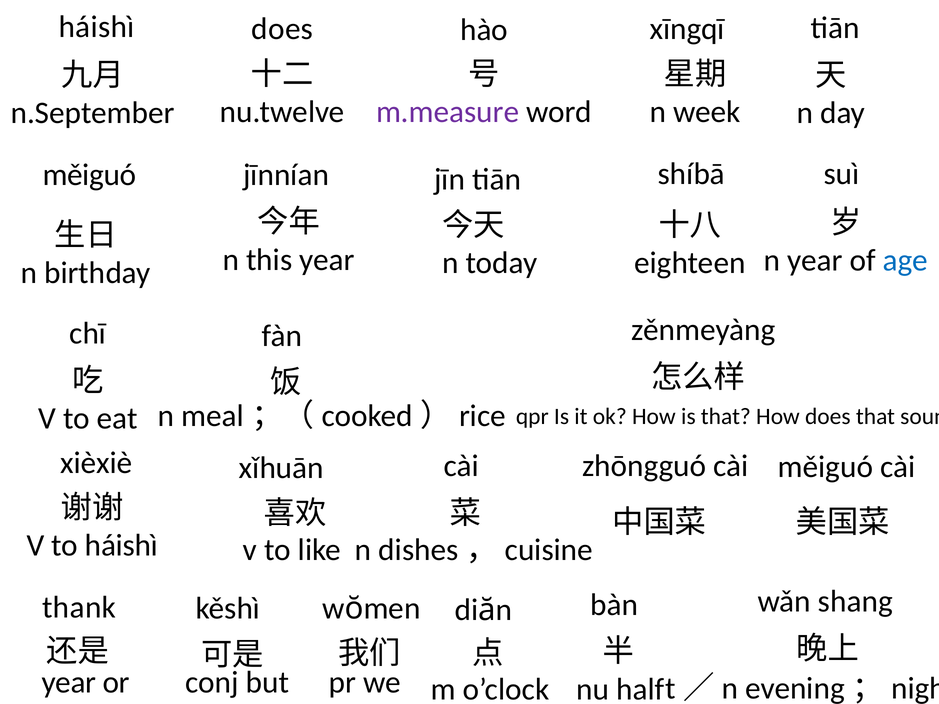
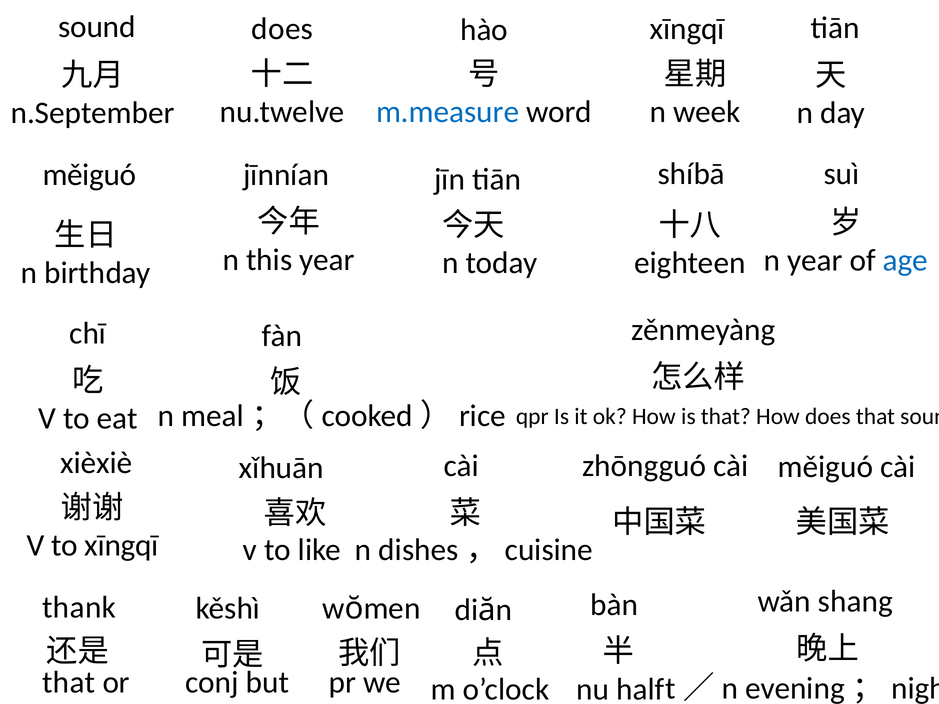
háishì at (97, 27): háishì -> sound
m.measure colour: purple -> blue
to háishì: háishì -> xīngqī
year at (69, 682): year -> that
